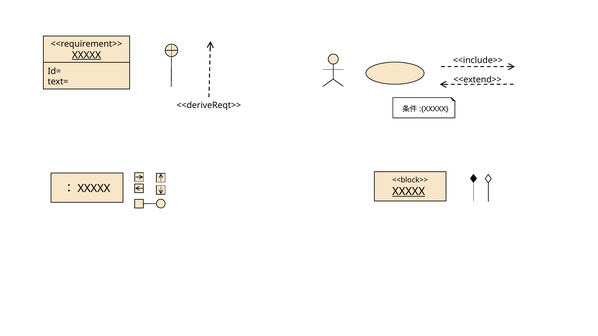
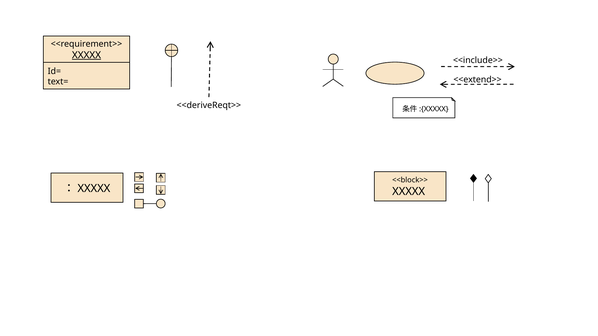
XXXXX at (409, 192) underline: present -> none
